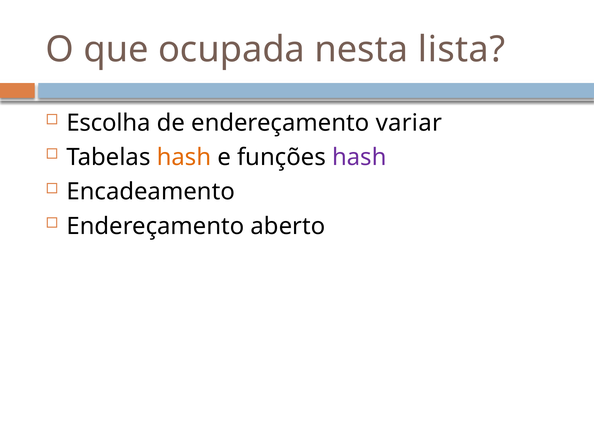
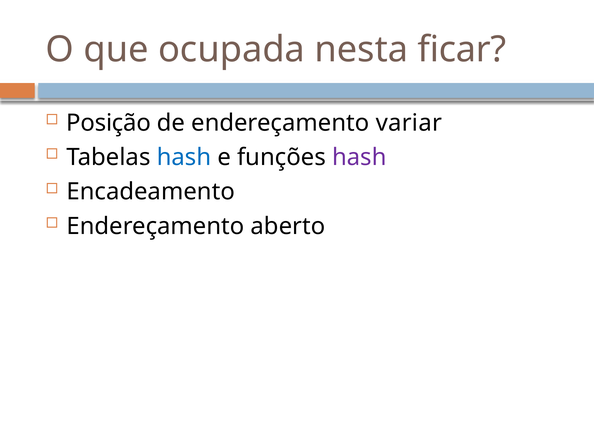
lista: lista -> ficar
Escolha: Escolha -> Posição
hash at (184, 157) colour: orange -> blue
